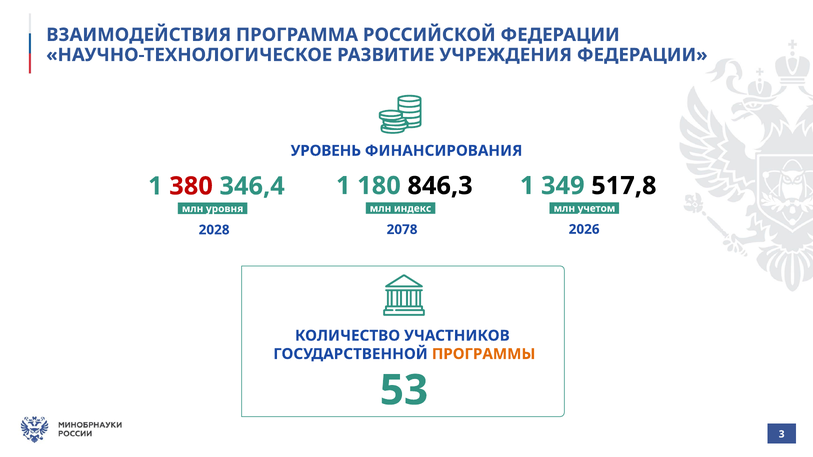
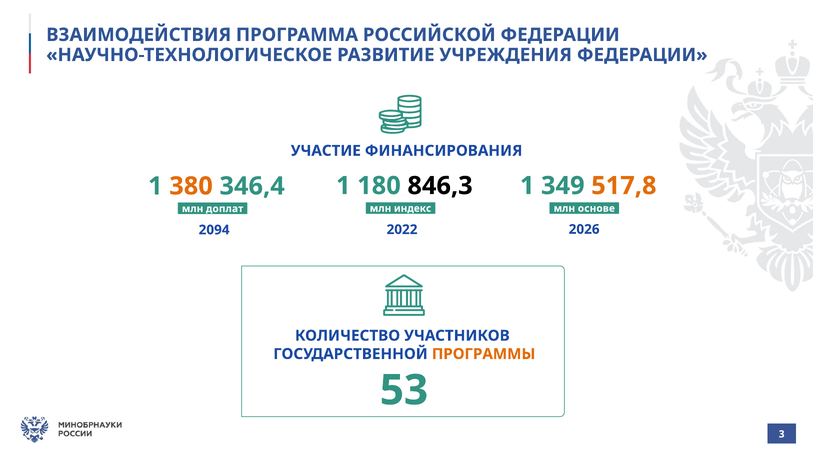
УРОВЕНЬ: УРОВЕНЬ -> УЧАСТИЕ
517,8 colour: black -> orange
380 colour: red -> orange
учетом: учетом -> основе
уровня: уровня -> доплат
2078: 2078 -> 2022
2028: 2028 -> 2094
